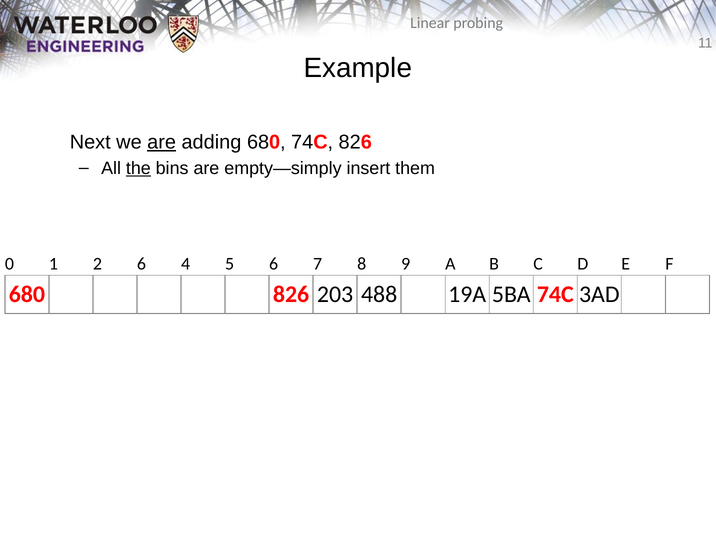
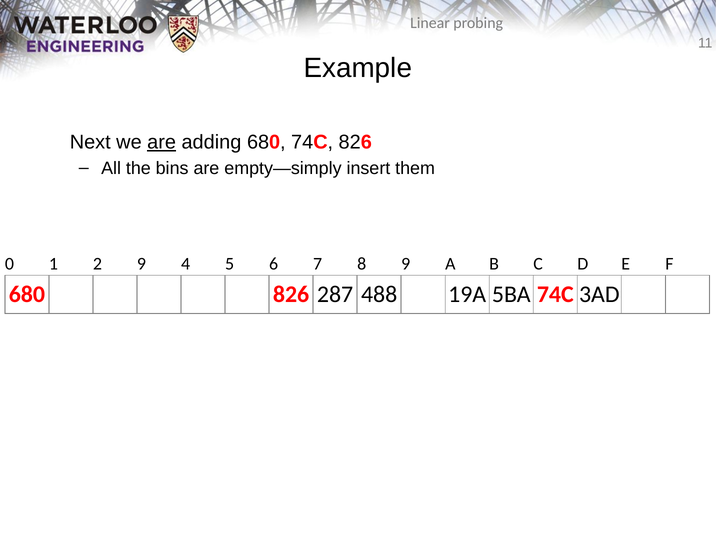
the underline: present -> none
2 6: 6 -> 9
203: 203 -> 287
